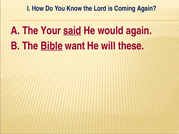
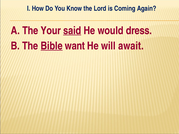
would again: again -> dress
these: these -> await
